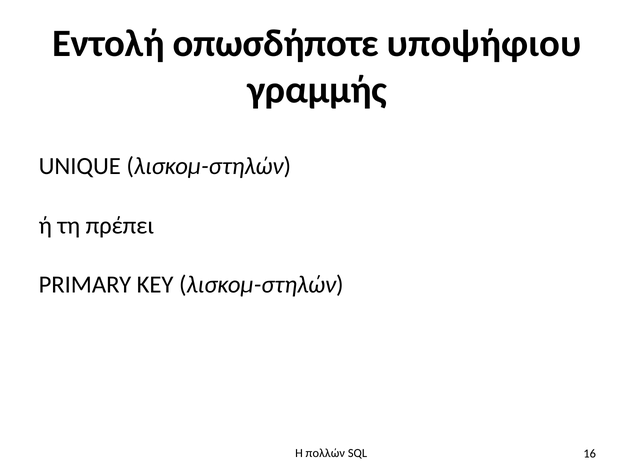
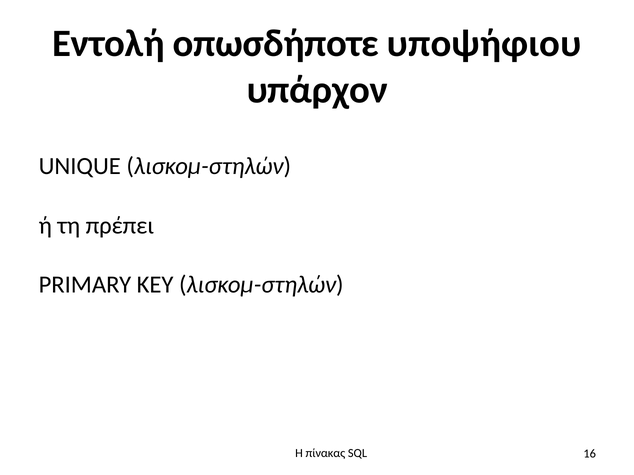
γραμμής: γραμμής -> υπάρχον
πολλών: πολλών -> πίνακας
